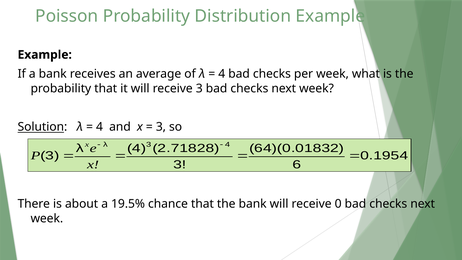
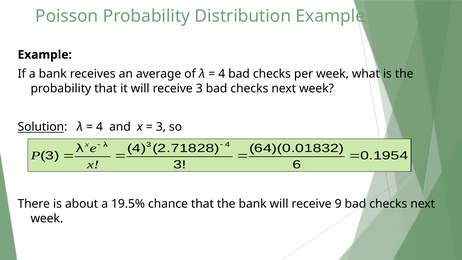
0: 0 -> 9
